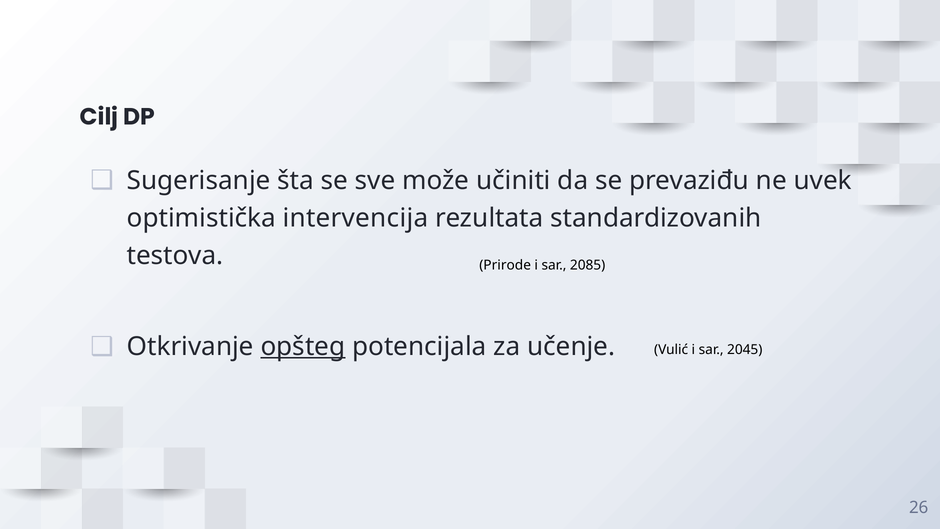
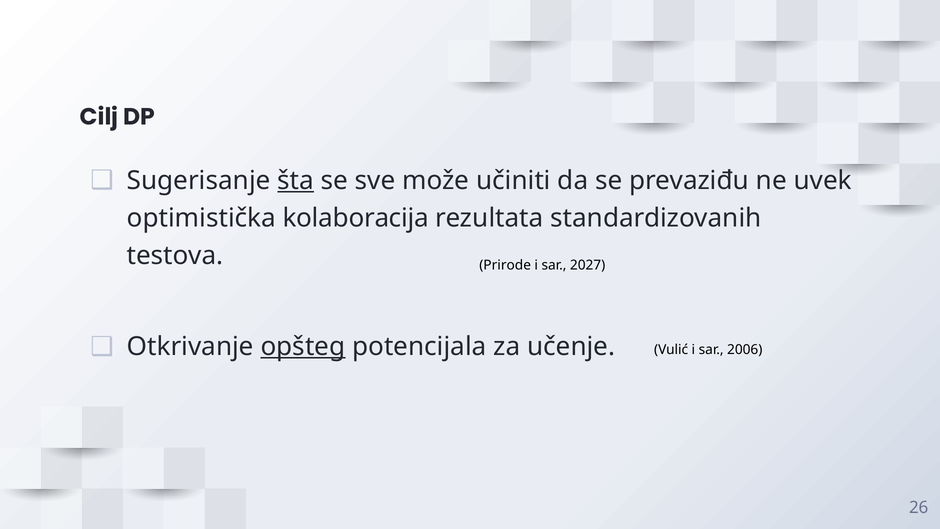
šta underline: none -> present
intervencija: intervencija -> kolaboracija
2085: 2085 -> 2027
2045: 2045 -> 2006
